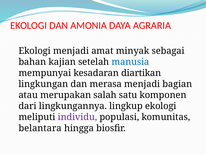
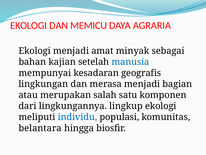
AMONIA: AMONIA -> MEMICU
diartikan: diartikan -> geografis
individu colour: purple -> blue
